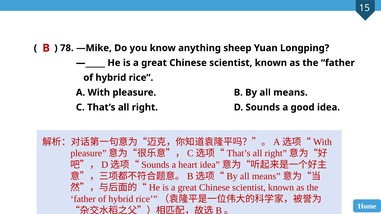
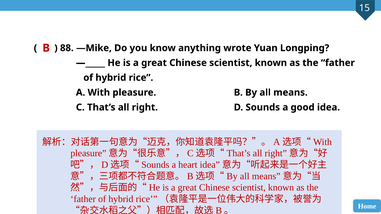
78: 78 -> 88
sheep: sheep -> wrote
